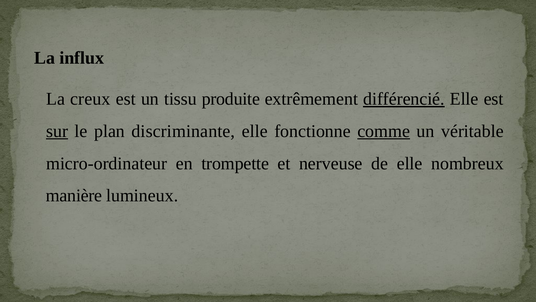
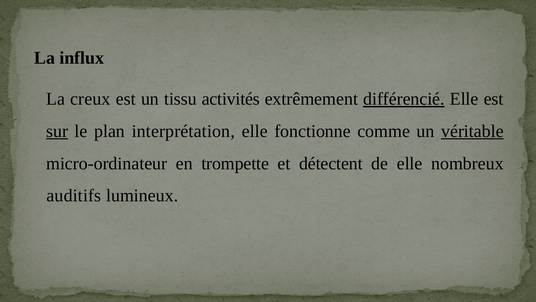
produite: produite -> activités
discriminante: discriminante -> interprétation
comme underline: present -> none
véritable underline: none -> present
nerveuse: nerveuse -> détectent
manière: manière -> auditifs
